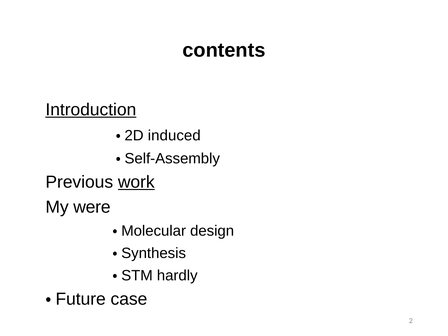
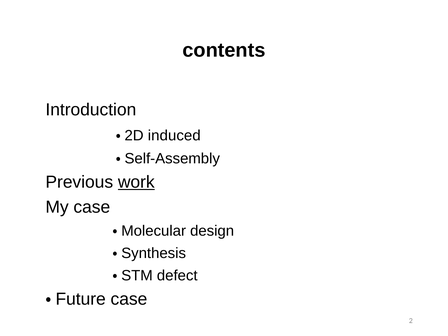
Introduction underline: present -> none
My were: were -> case
hardly: hardly -> defect
